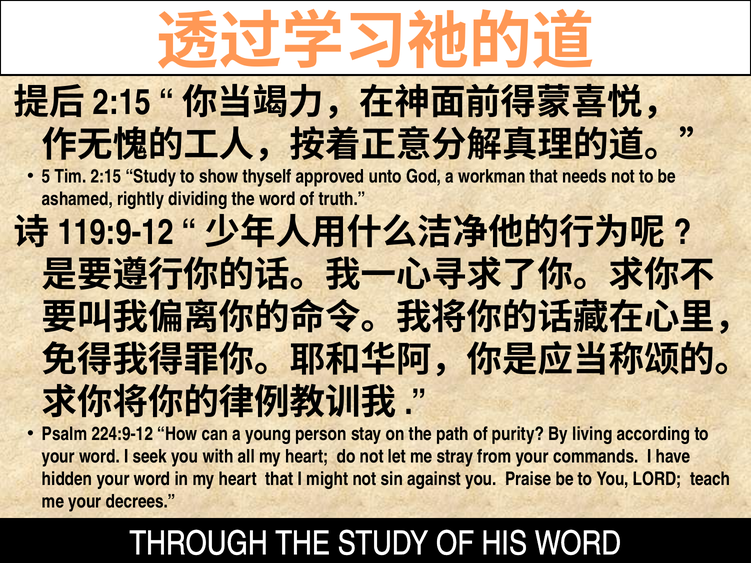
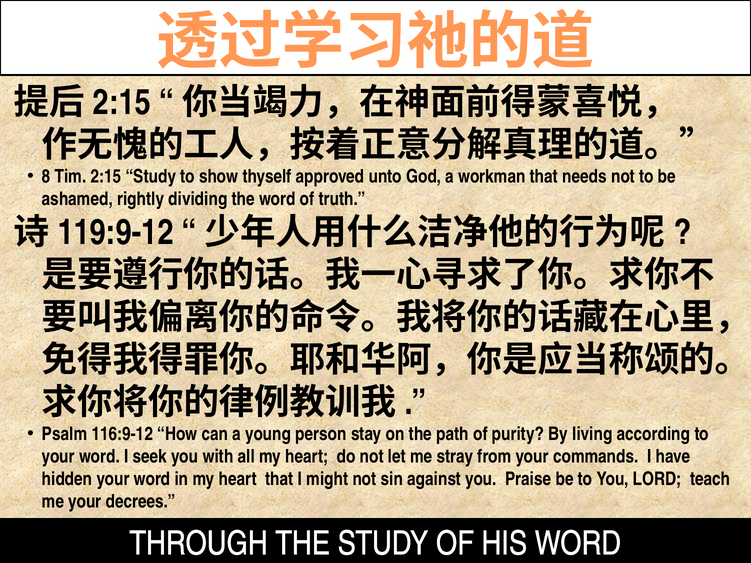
5: 5 -> 8
224:9-12: 224:9-12 -> 116:9-12
